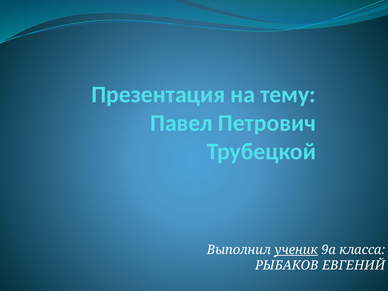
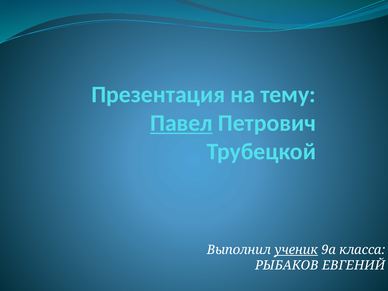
Павел underline: none -> present
